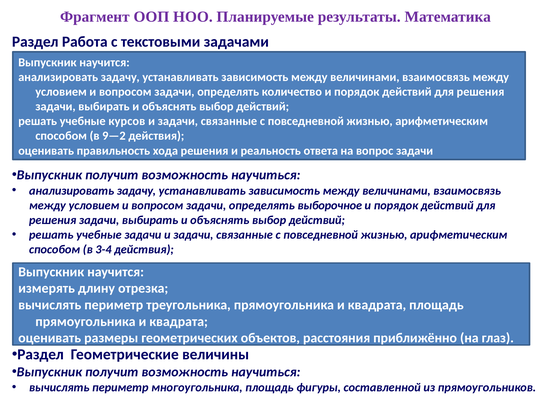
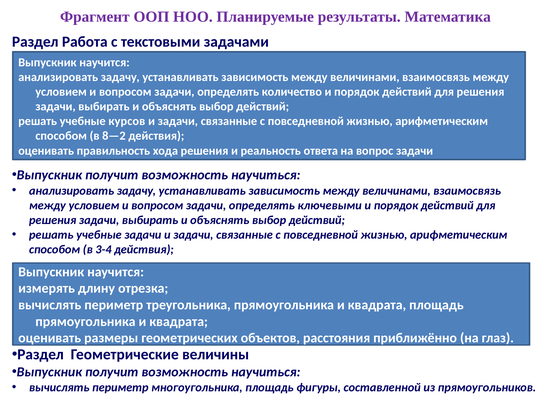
9—2: 9—2 -> 8—2
выборочное: выборочное -> ключевыми
